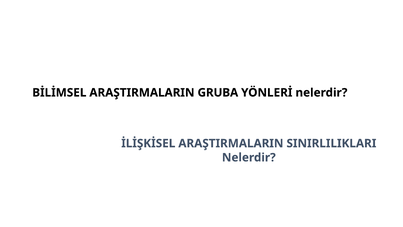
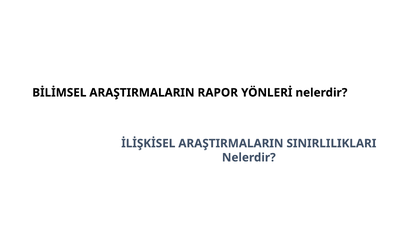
GRUBA: GRUBA -> RAPOR
